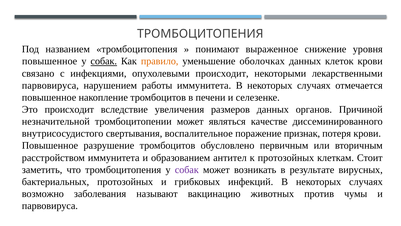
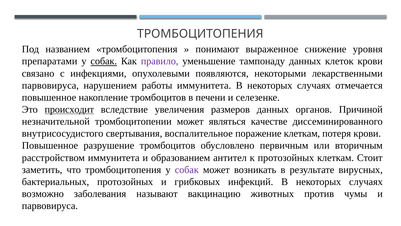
повышенное at (50, 61): повышенное -> препаратами
правило colour: orange -> purple
оболочках: оболочках -> тампонаду
опухолевыми происходит: происходит -> появляются
происходит at (69, 109) underline: none -> present
поражение признак: признак -> клеткам
